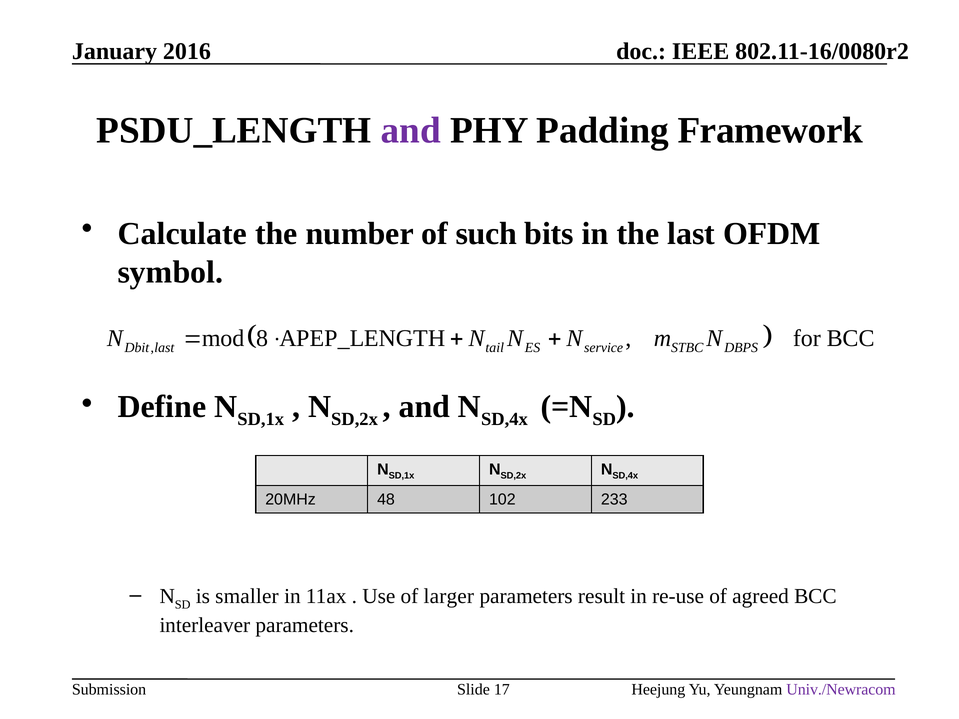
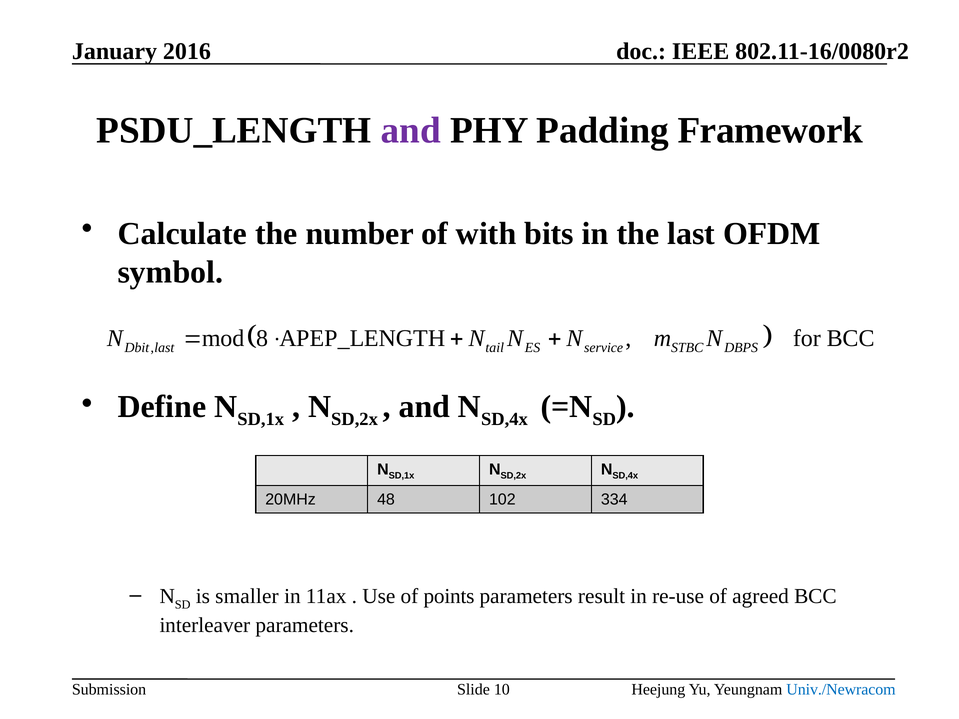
such: such -> with
233: 233 -> 334
larger: larger -> points
17: 17 -> 10
Univ./Newracom colour: purple -> blue
